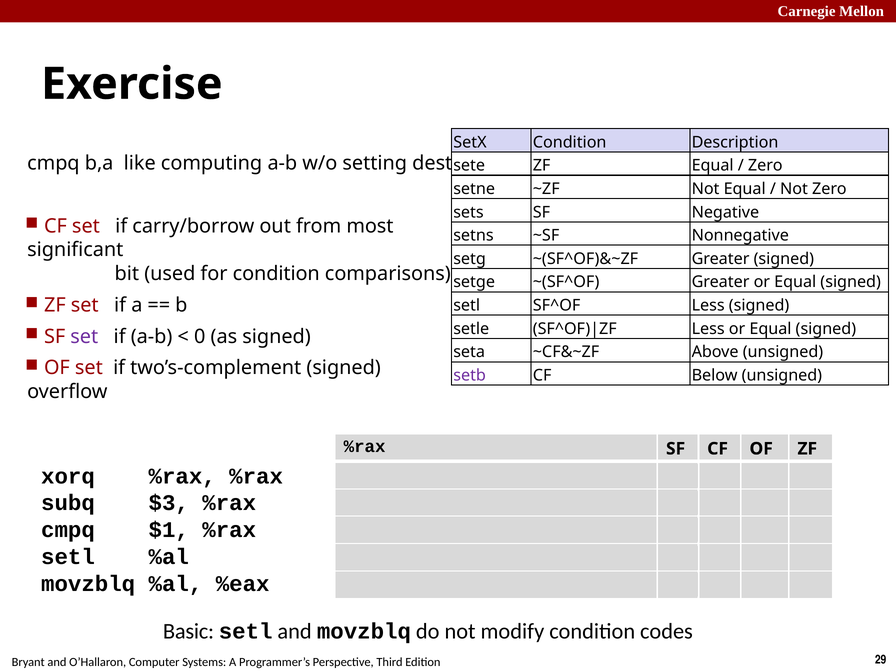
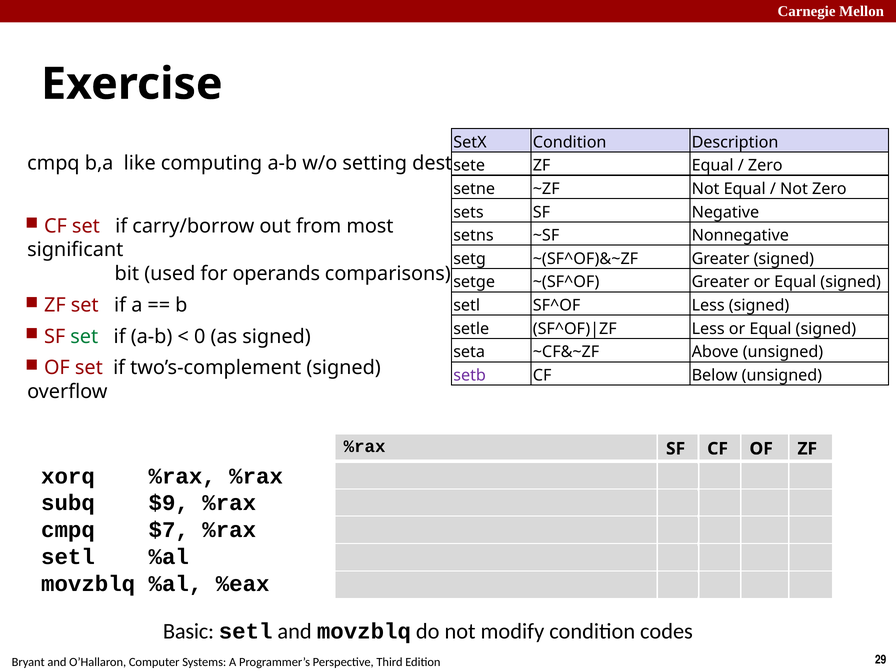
for condition: condition -> operands
set at (84, 336) colour: purple -> green
$3: $3 -> $9
$1: $1 -> $7
